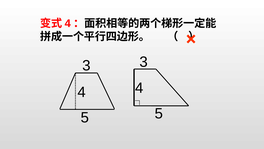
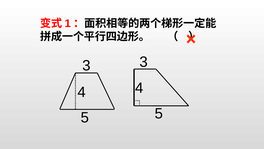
4 at (68, 23): 4 -> 1
